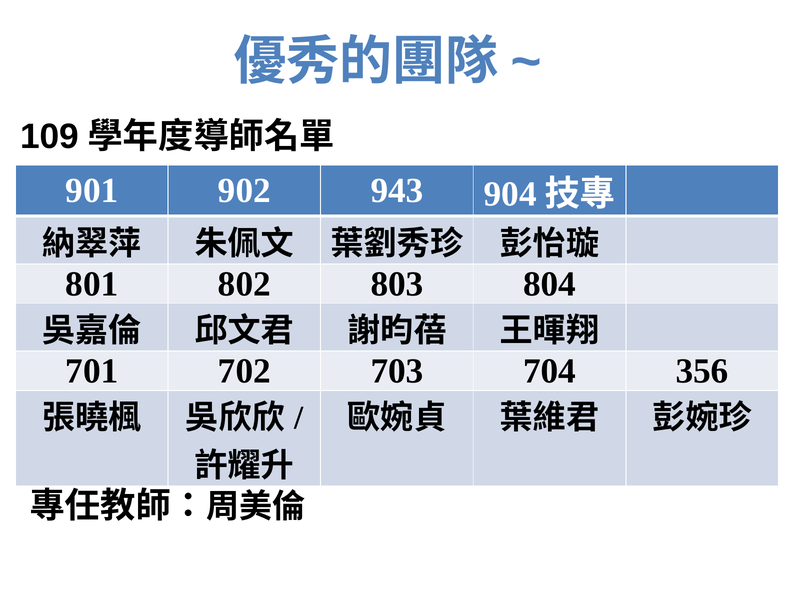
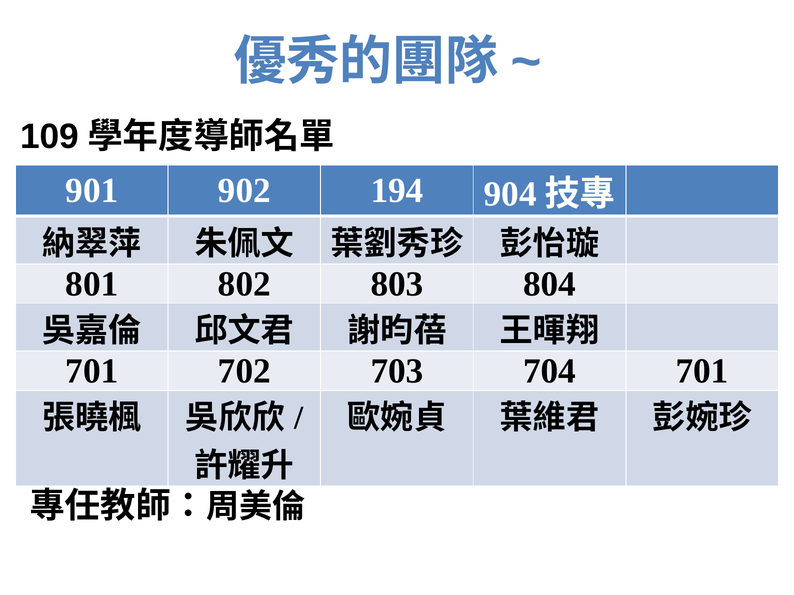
943: 943 -> 194
704 356: 356 -> 701
